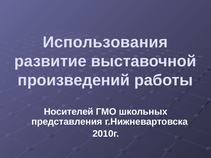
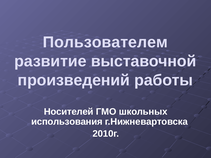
Использования: Использования -> Пользователем
представления: представления -> использования
